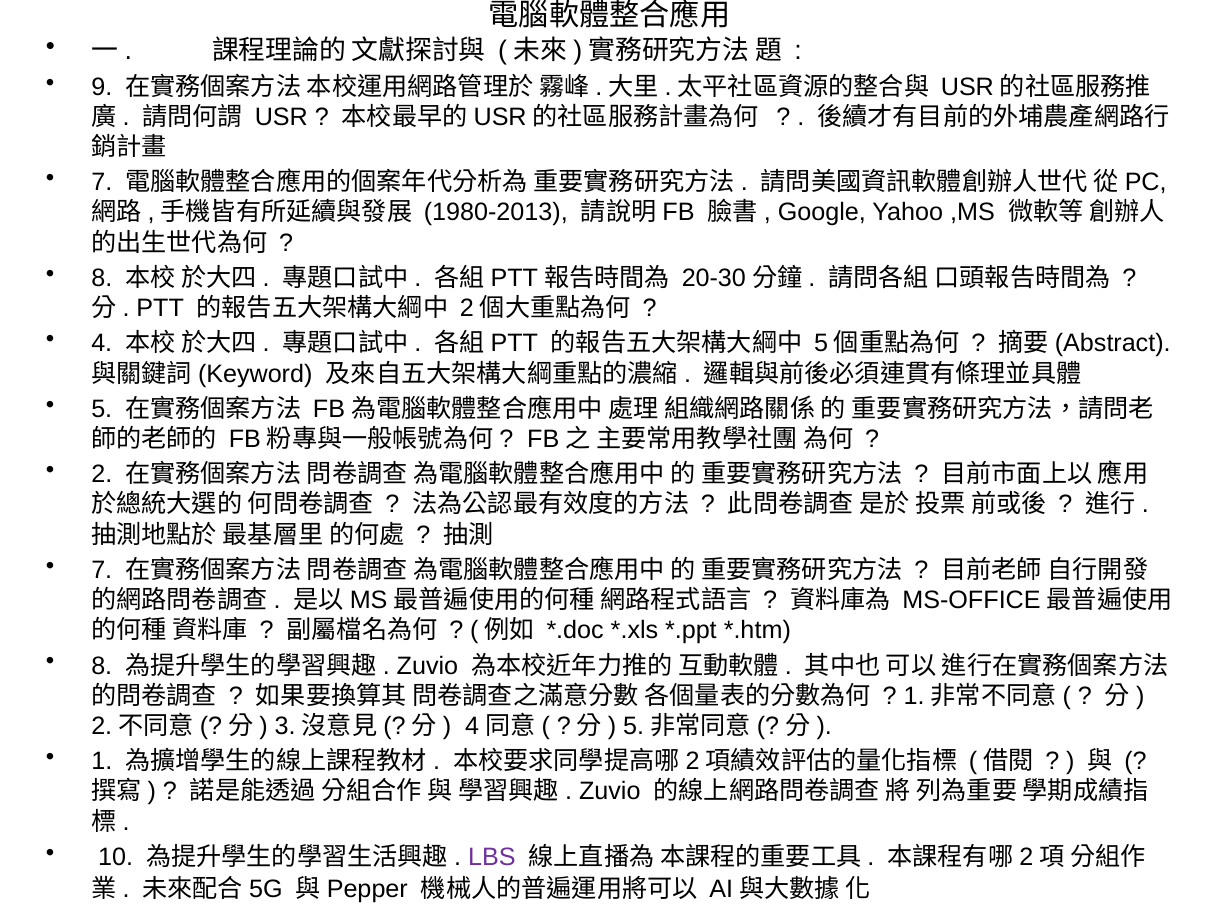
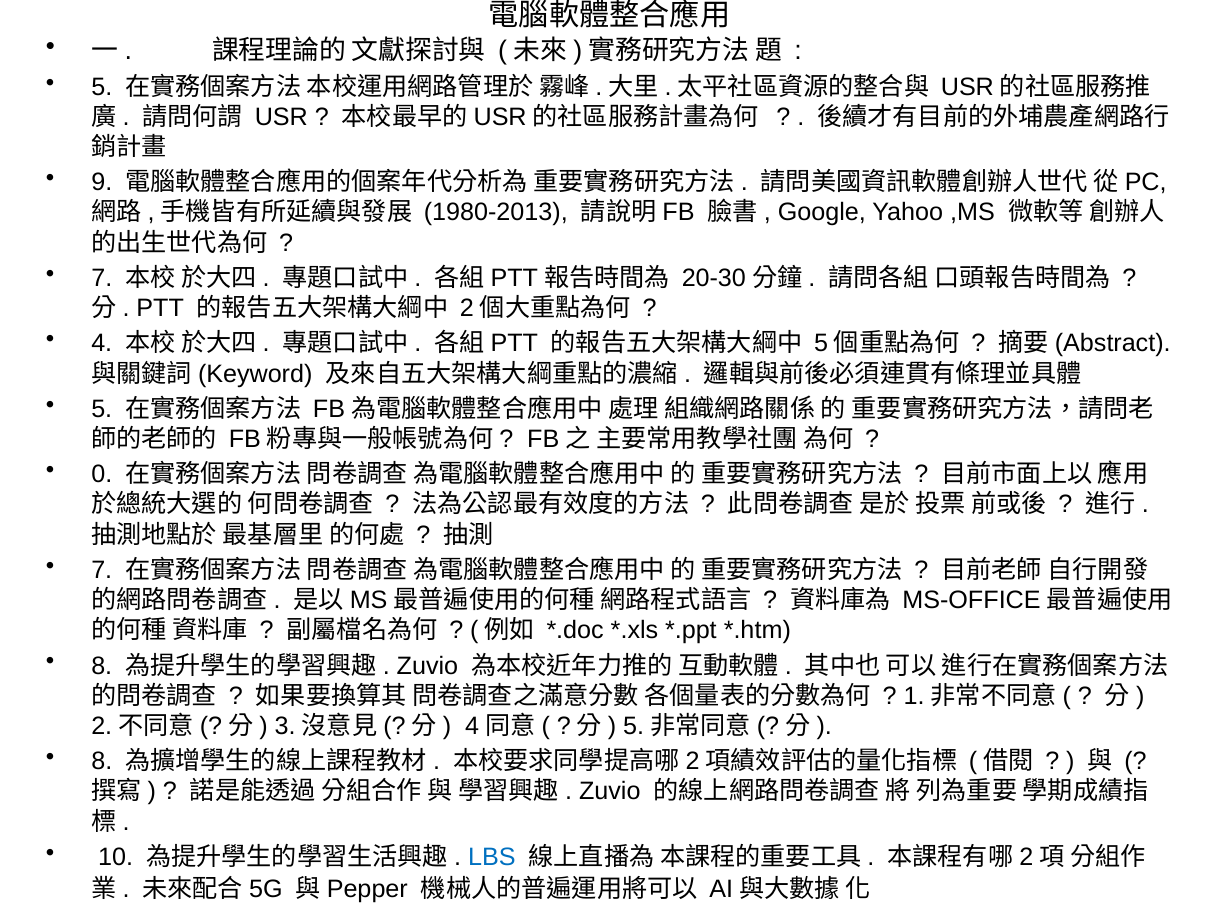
9 at (102, 87): 9 -> 5
7 at (102, 182): 7 -> 9
8 at (102, 278): 8 -> 7
2: 2 -> 0
1 at (102, 761): 1 -> 8
LBS colour: purple -> blue
